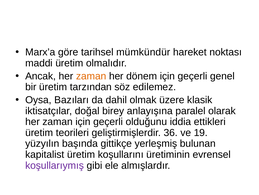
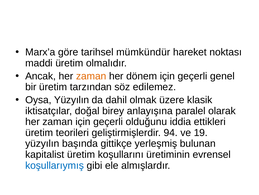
Oysa Bazıları: Bazıları -> Yüzyılın
36: 36 -> 94
koşullarıymış colour: purple -> blue
